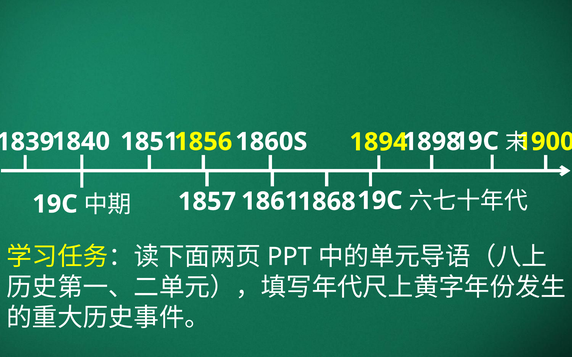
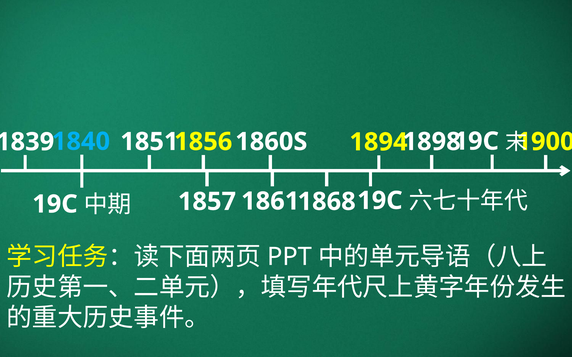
1840 colour: white -> light blue
